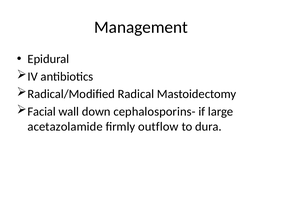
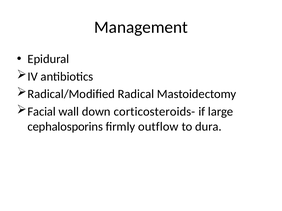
cephalosporins-: cephalosporins- -> corticosteroids-
acetazolamide: acetazolamide -> cephalosporins
